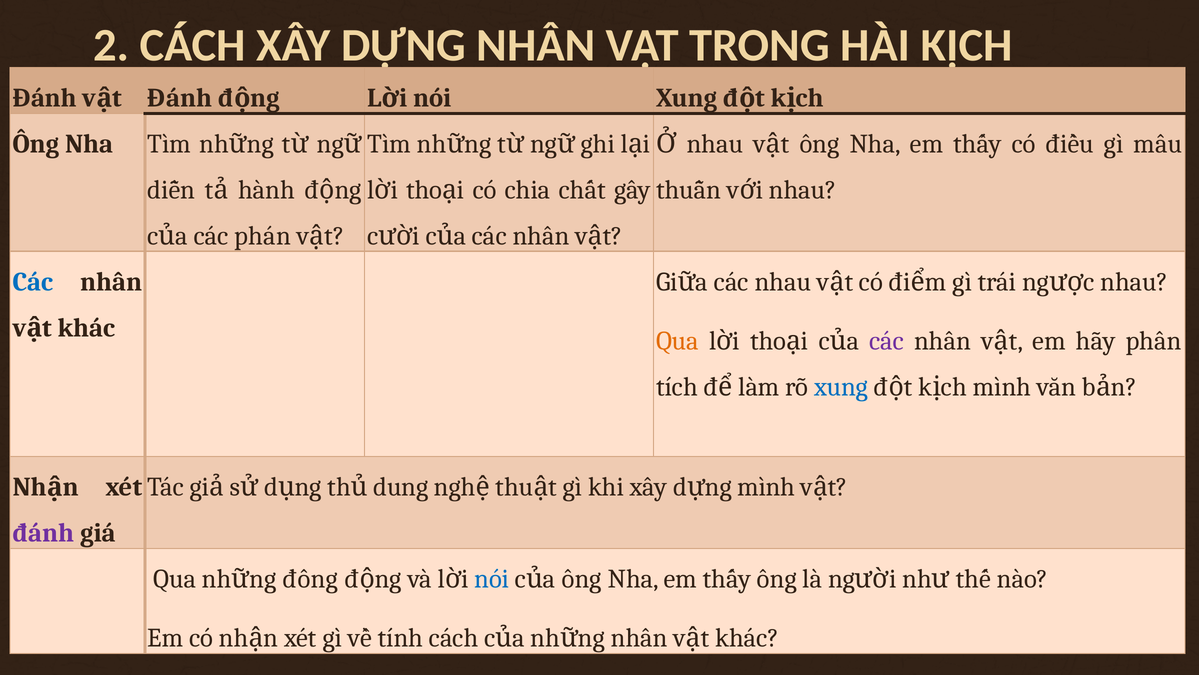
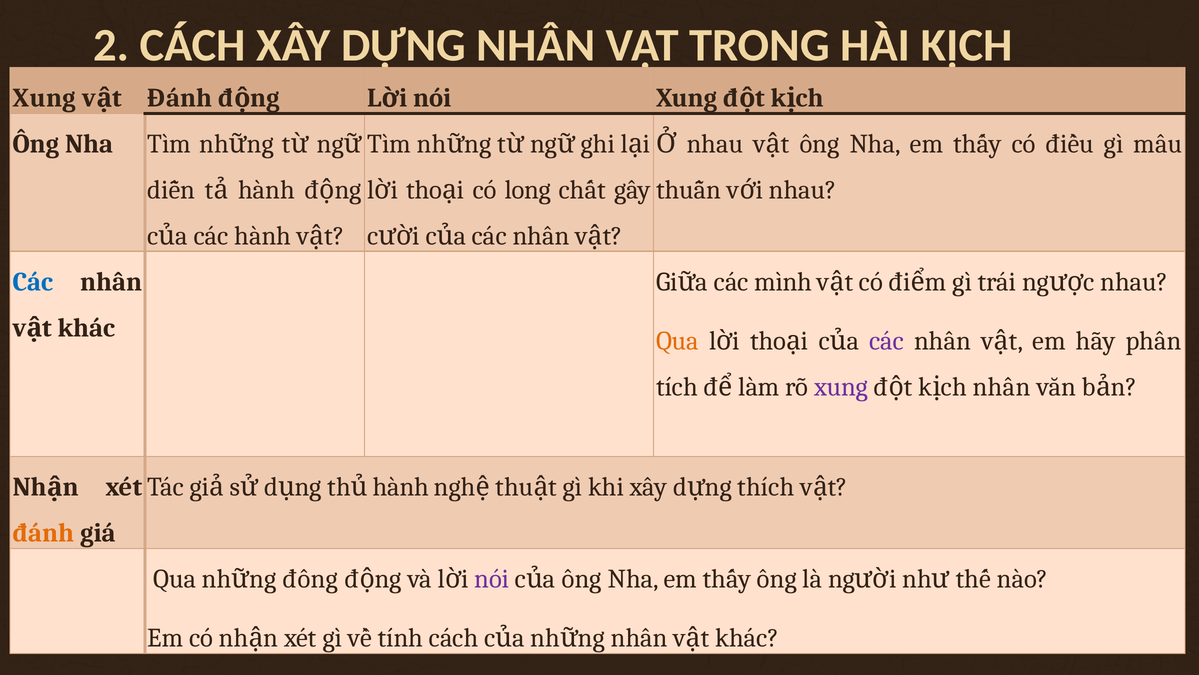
Đánh at (45, 98): Đánh -> Xung
chia: chia -> long
các phán: phán -> hành
các nhau: nhau -> mình
xung at (841, 387) colour: blue -> purple
mình at (1002, 387): mình -> nhân
dung at (401, 487): dung -> hành
mình at (766, 487): mình -> thích
đánh at (43, 533) colour: purple -> orange
nói at (492, 578) colour: blue -> purple
